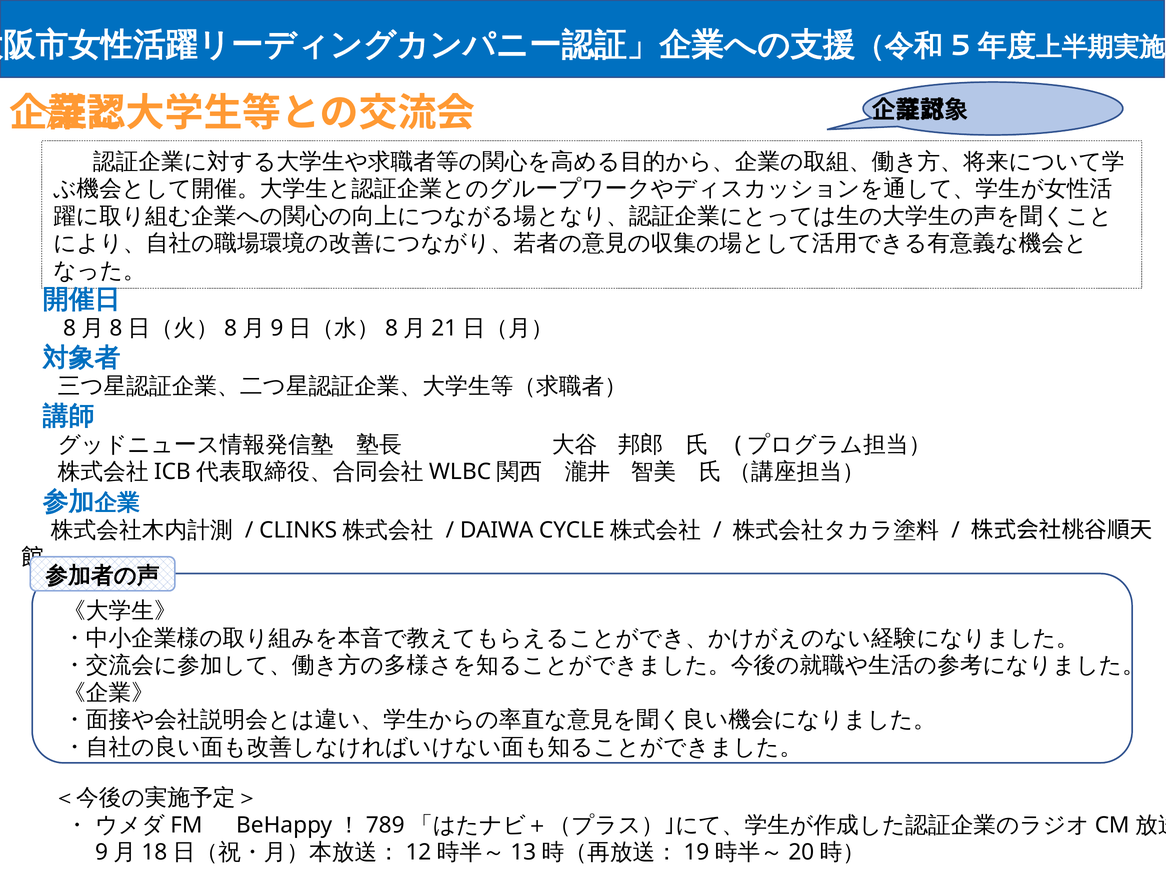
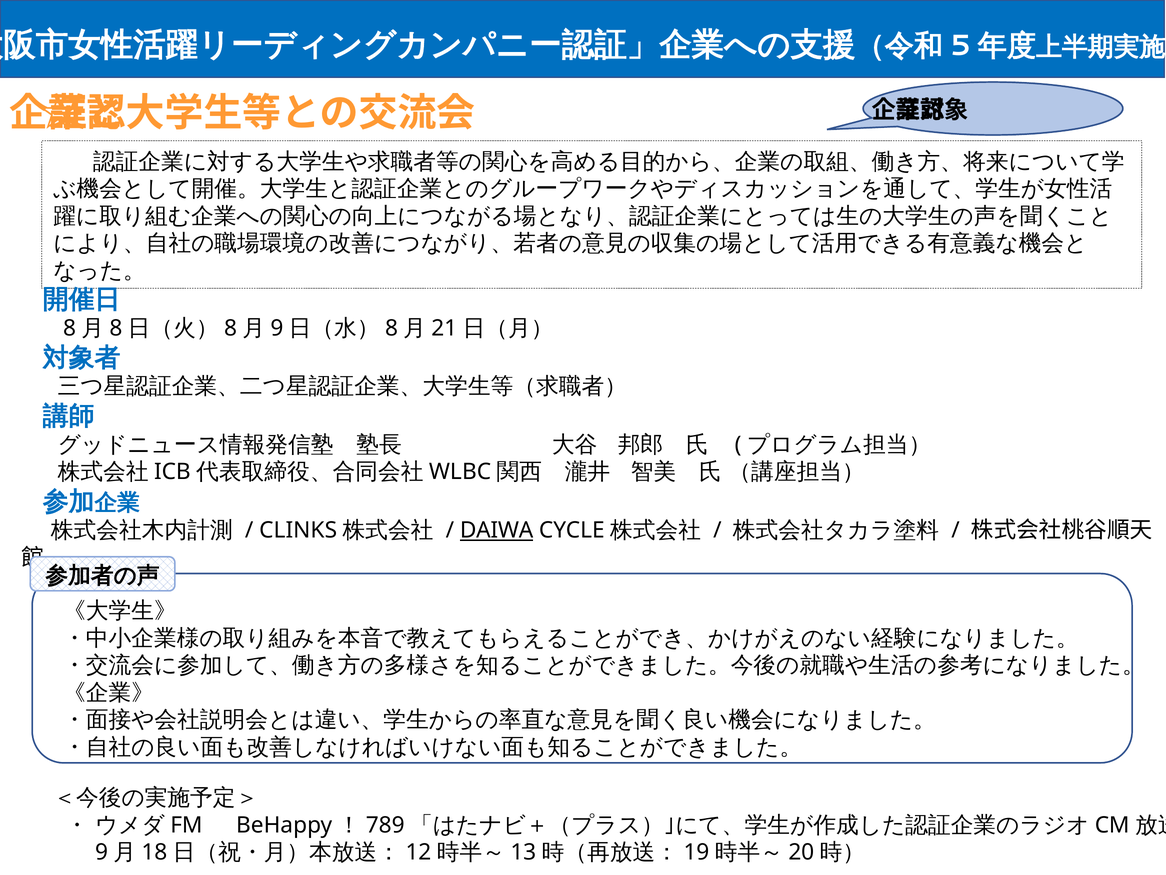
DAIWA underline: none -> present
